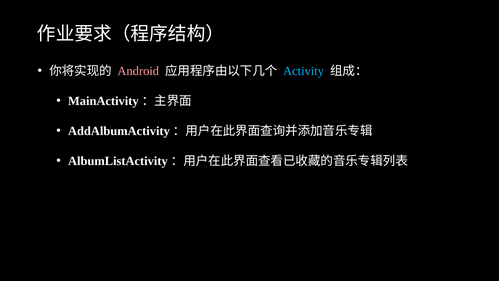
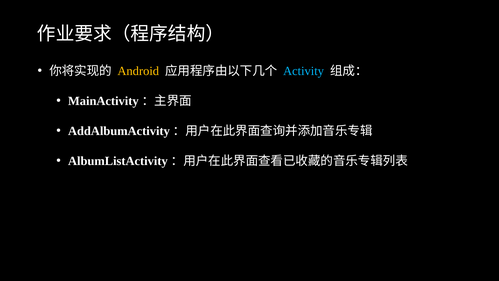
Android colour: pink -> yellow
